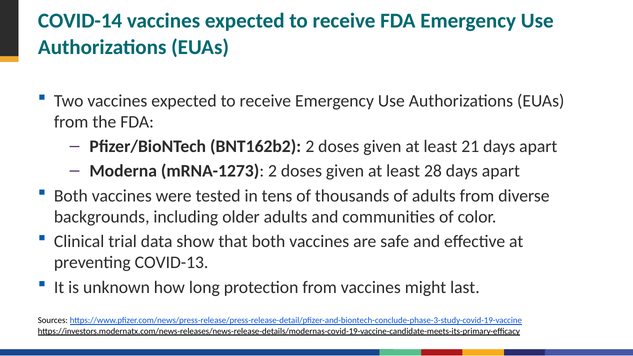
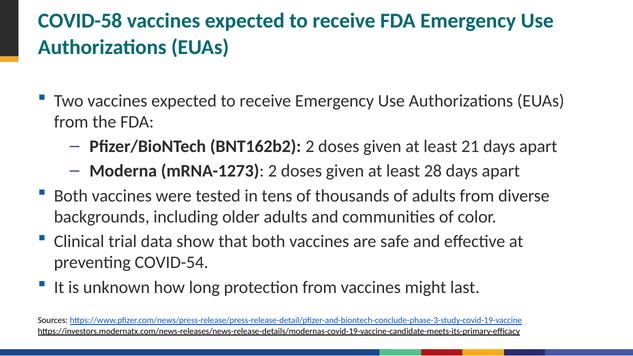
COVID-14: COVID-14 -> COVID-58
COVID-13: COVID-13 -> COVID-54
